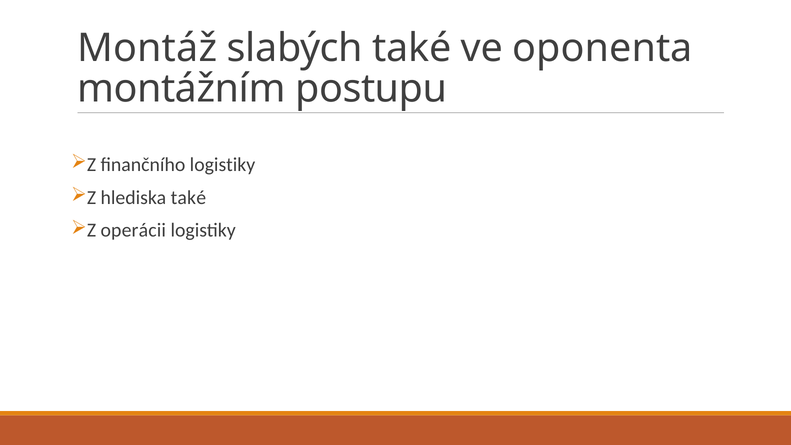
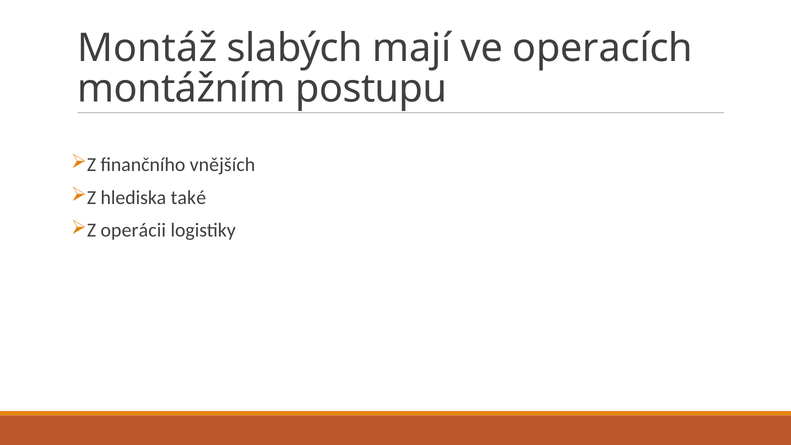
slabých také: také -> mají
oponenta: oponenta -> operacích
finančního logistiky: logistiky -> vnějších
